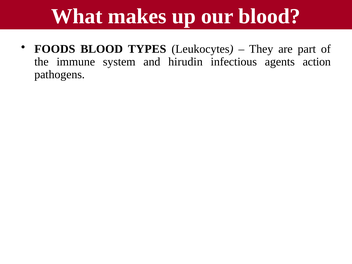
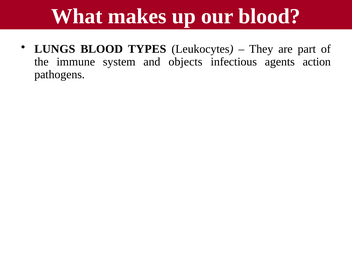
FOODS: FOODS -> LUNGS
hirudin: hirudin -> objects
